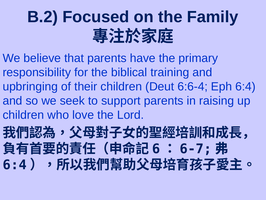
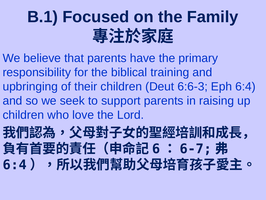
B.2: B.2 -> B.1
6:6-4: 6:6-4 -> 6:6-3
